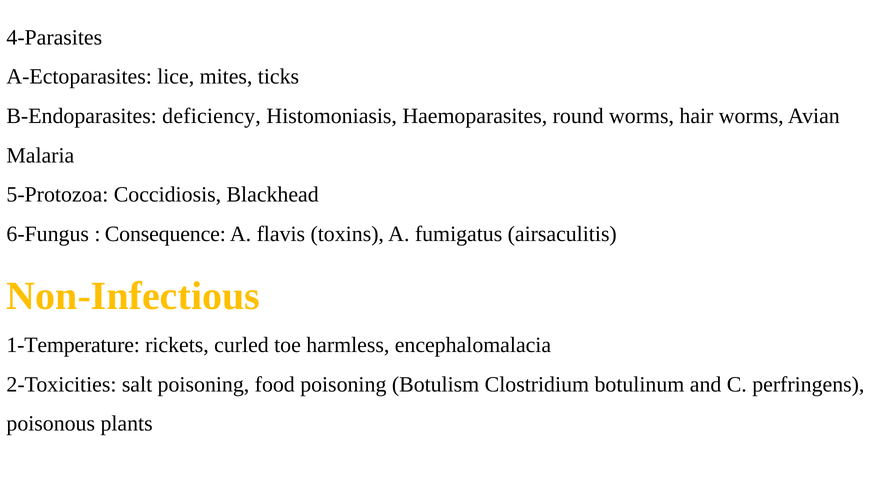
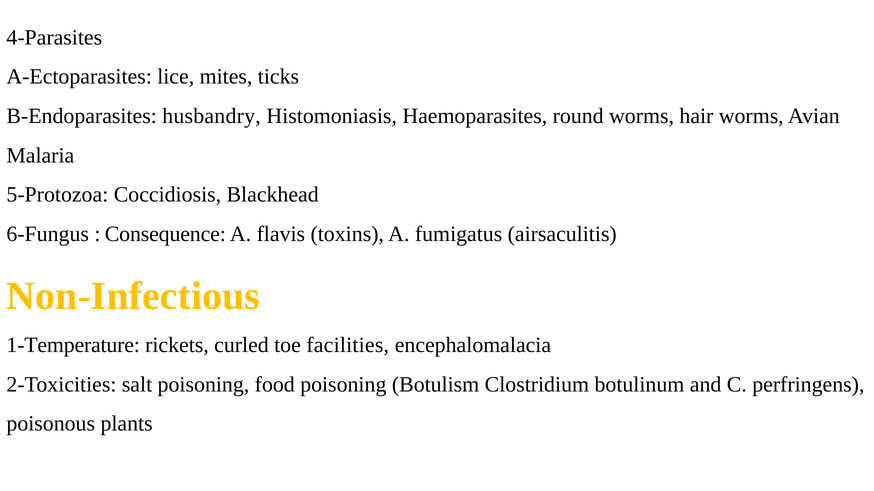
deficiency: deficiency -> husbandry
harmless: harmless -> facilities
